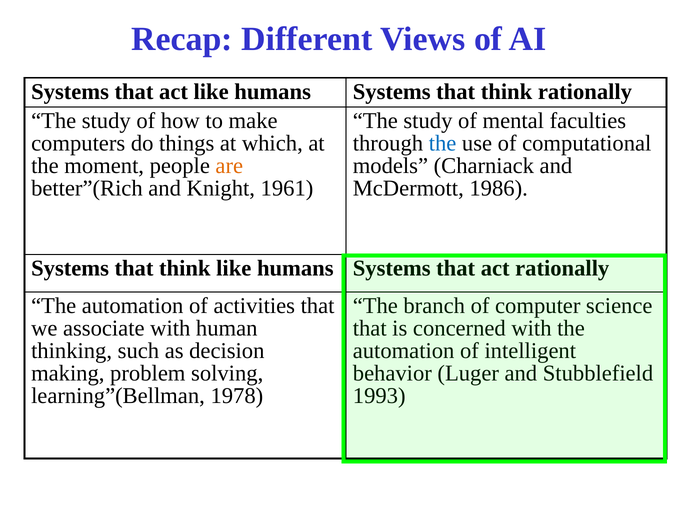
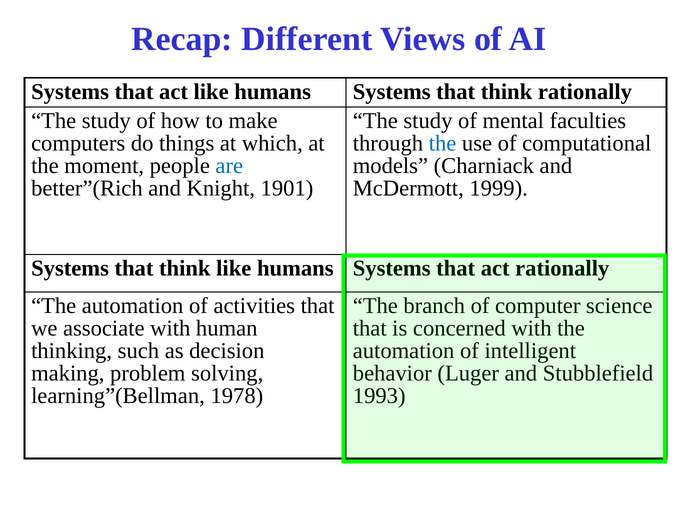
are colour: orange -> blue
1961: 1961 -> 1901
1986: 1986 -> 1999
